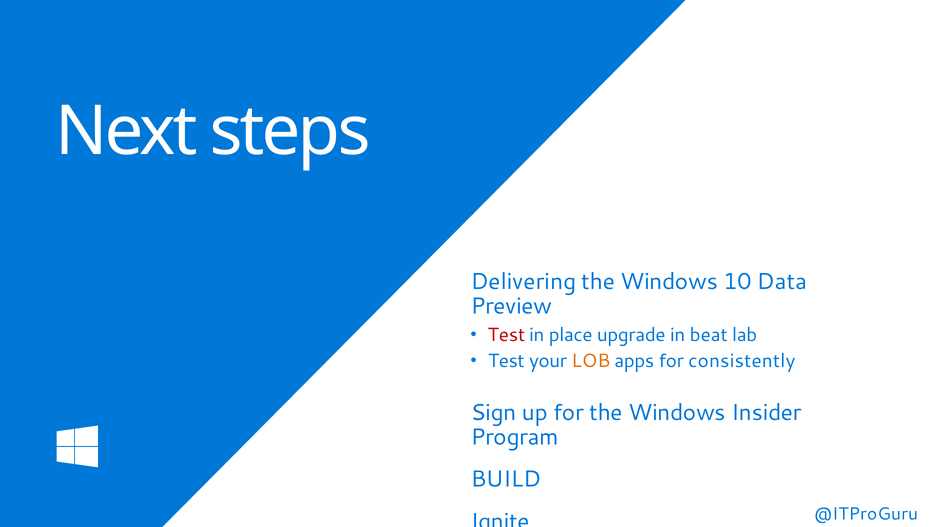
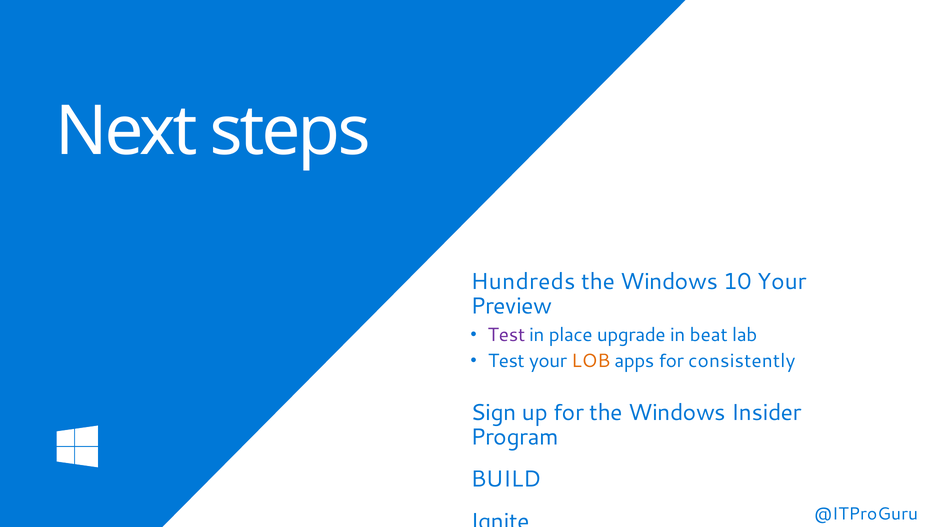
Delivering: Delivering -> Hundreds
10 Data: Data -> Your
Test at (506, 335) colour: red -> purple
